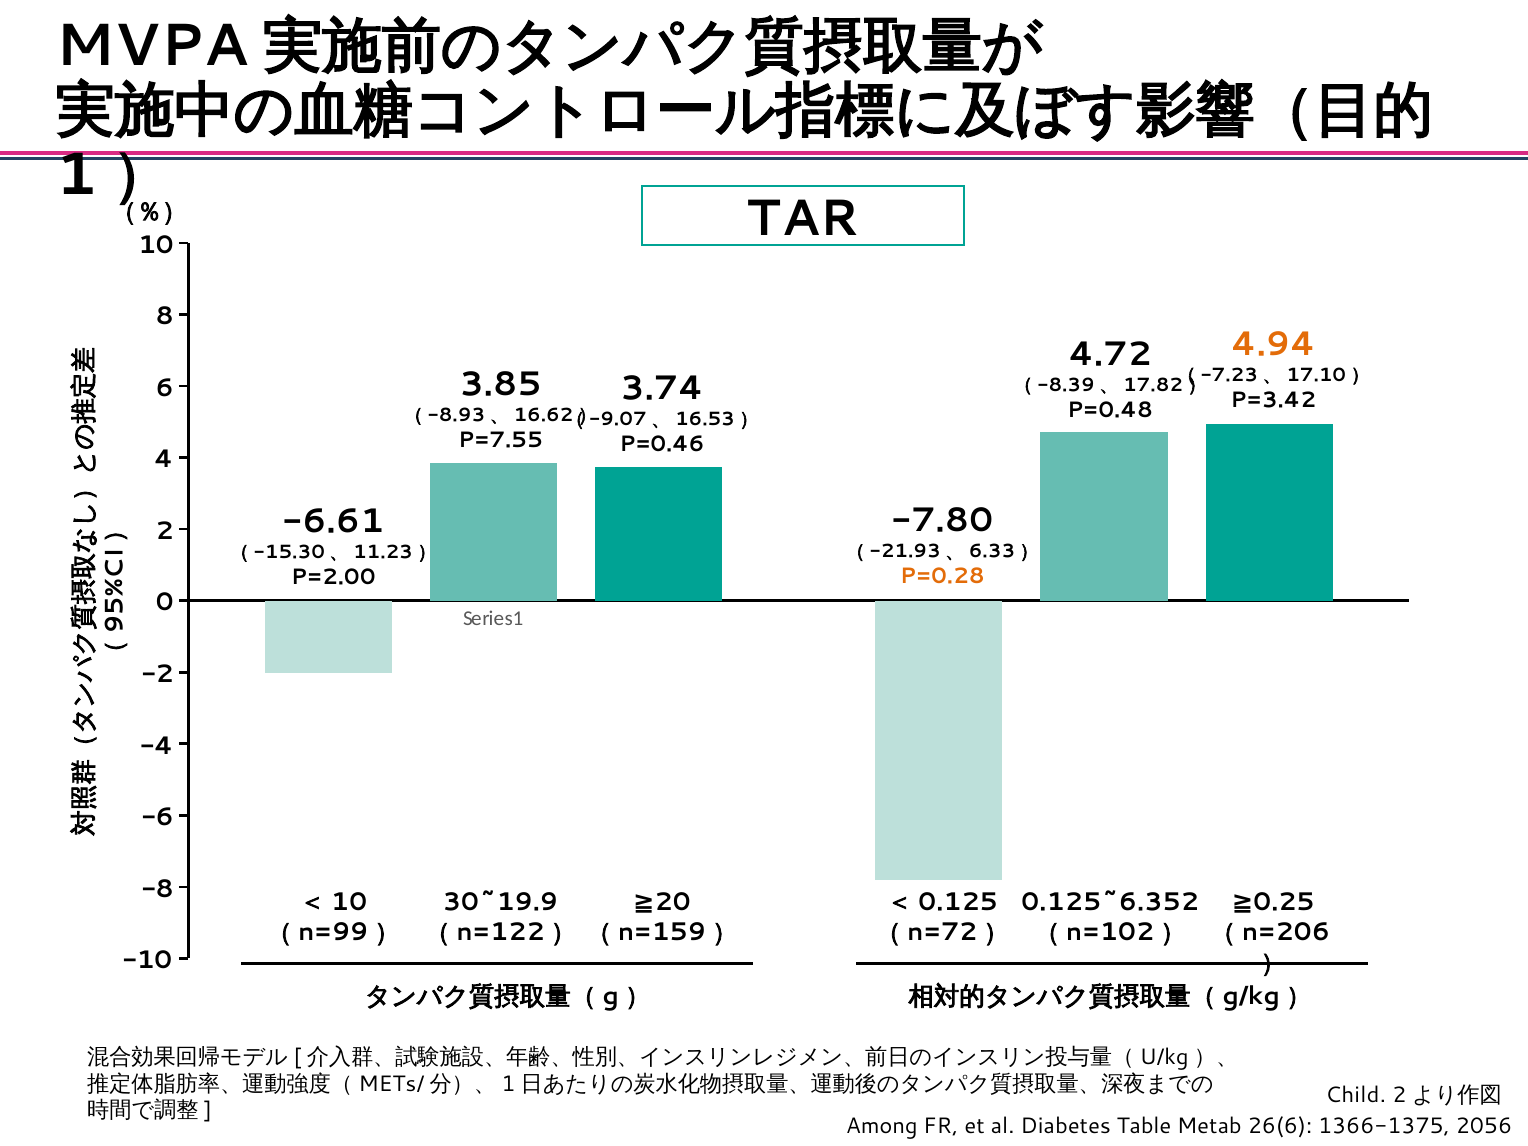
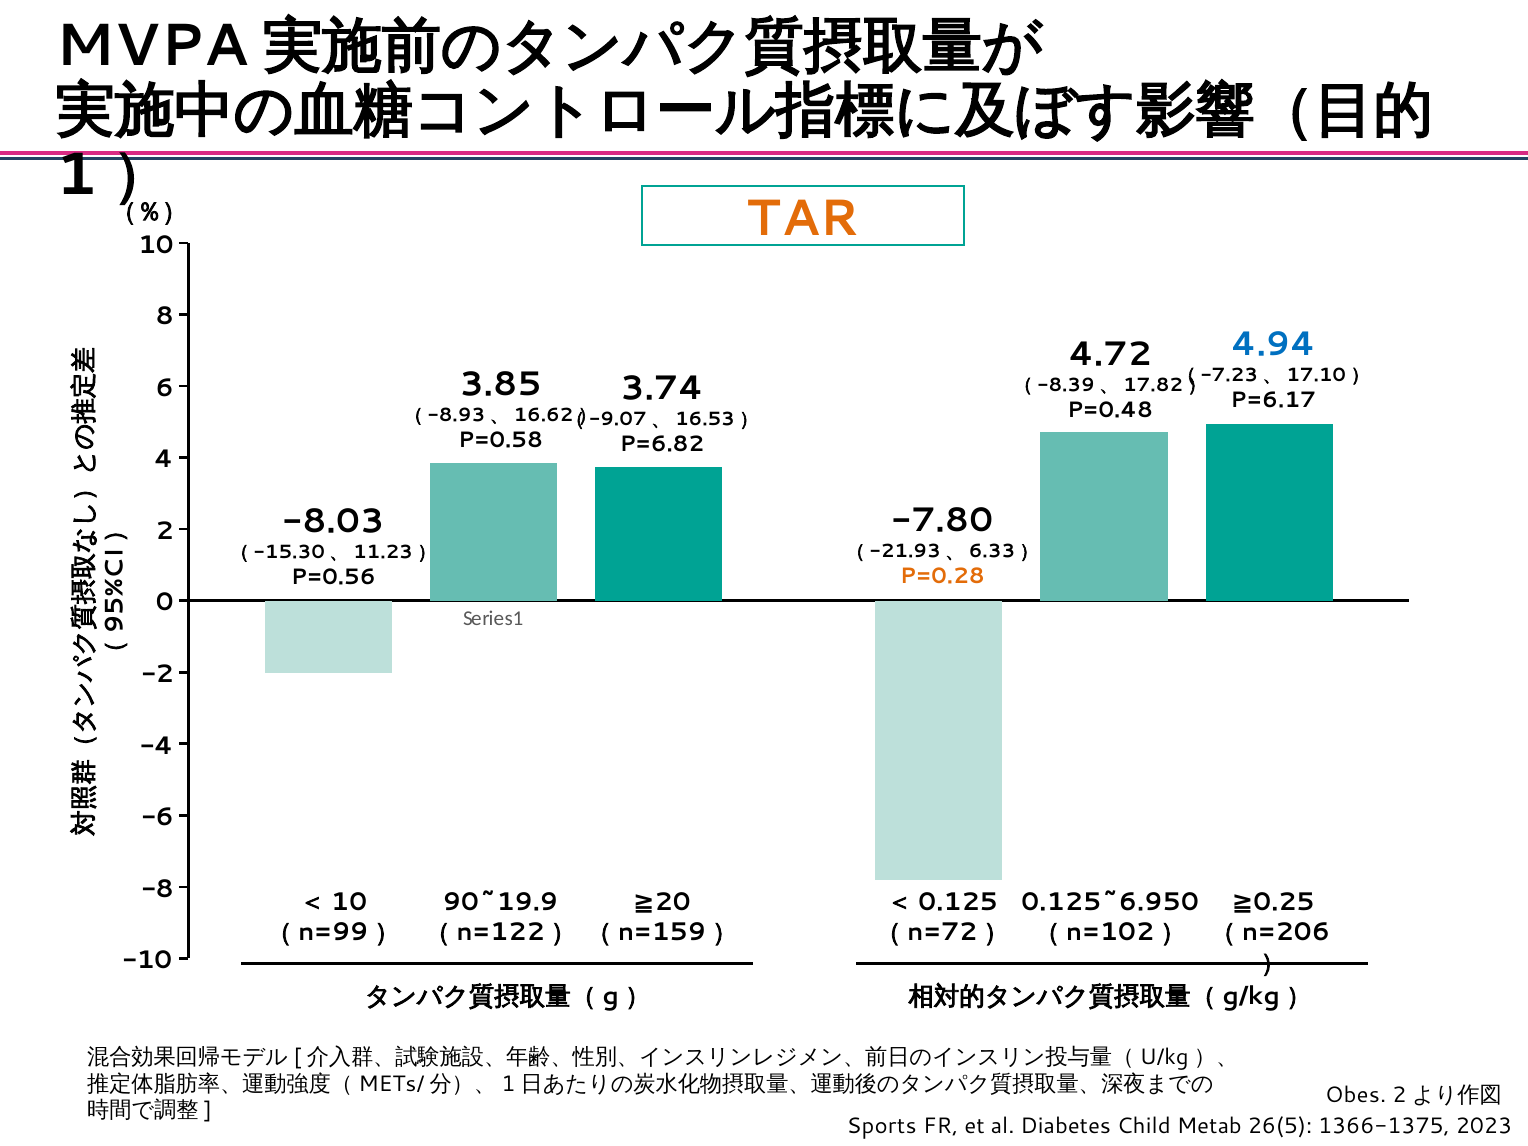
TAR colour: black -> orange
4.94 colour: orange -> blue
P=3.42: P=3.42 -> P=6.17
P=7.55: P=7.55 -> P=0.58
P=0.46: P=0.46 -> P=6.82
-6.61: -6.61 -> -8.03
P=2.00: P=2.00 -> P=0.56
30~19.9: 30~19.9 -> 90~19.9
0.125~6.352: 0.125~6.352 -> 0.125~6.950
Child: Child -> Obes
Among: Among -> Sports
Table: Table -> Child
26(6: 26(6 -> 26(5
2056: 2056 -> 2023
